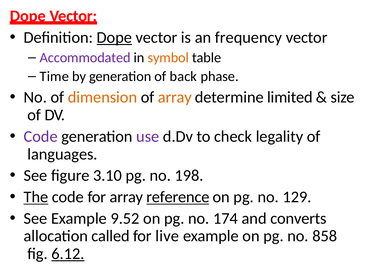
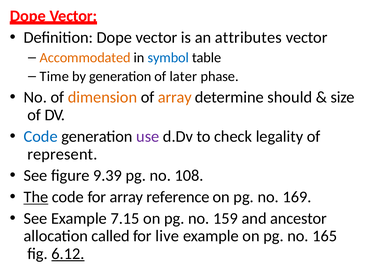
Dope at (114, 38) underline: present -> none
frequency: frequency -> attributes
Accommodated colour: purple -> orange
symbol colour: orange -> blue
back: back -> later
limited: limited -> should
Code at (41, 136) colour: purple -> blue
languages: languages -> represent
3.10: 3.10 -> 9.39
198: 198 -> 108
reference underline: present -> none
129: 129 -> 169
9.52: 9.52 -> 7.15
174: 174 -> 159
converts: converts -> ancestor
858: 858 -> 165
